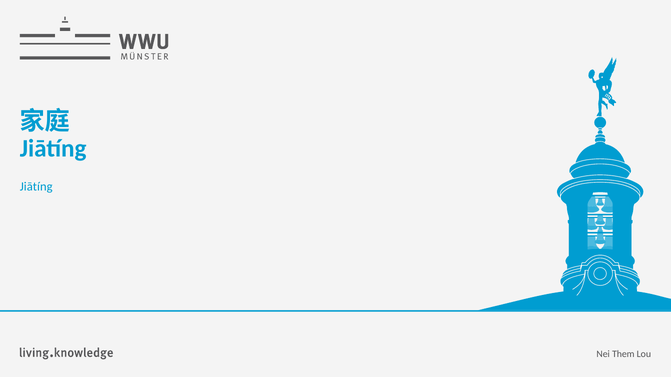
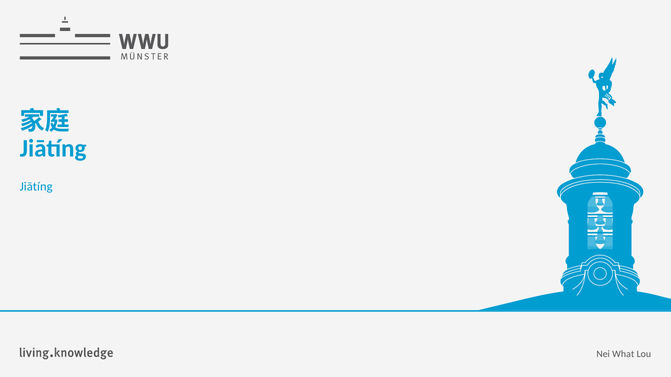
Them: Them -> What
